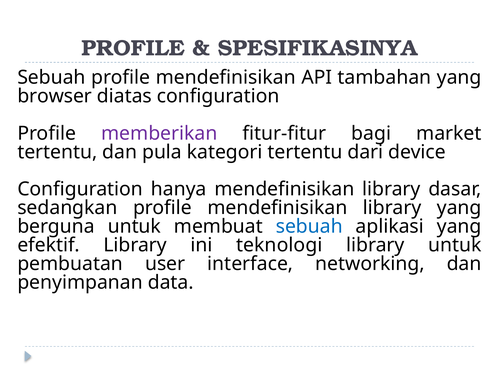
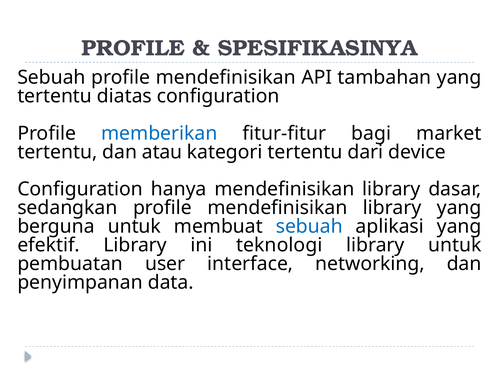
browser at (55, 96): browser -> tertentu
memberikan colour: purple -> blue
pula: pula -> atau
